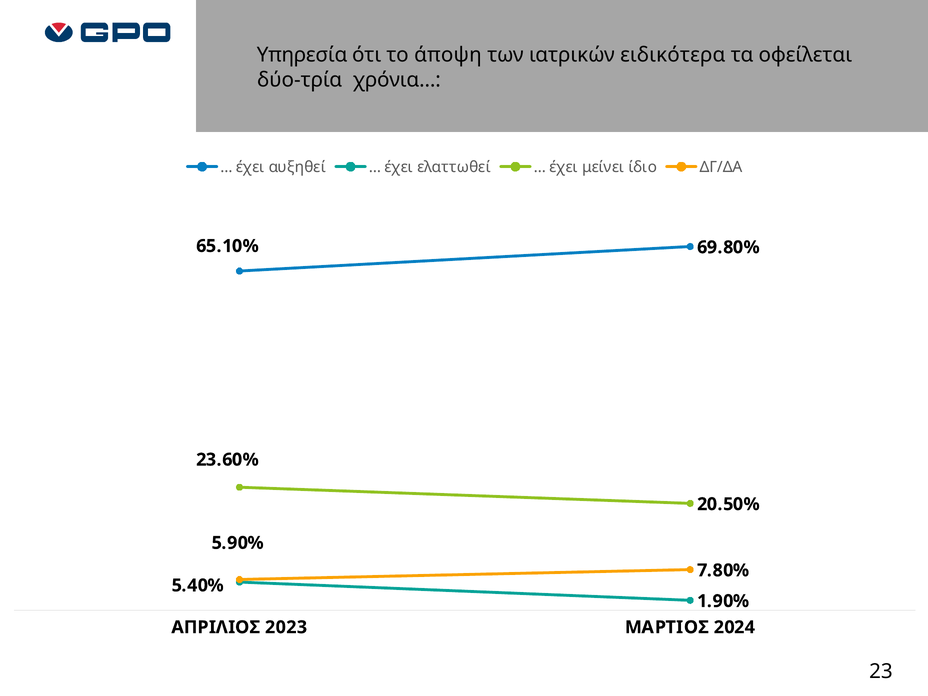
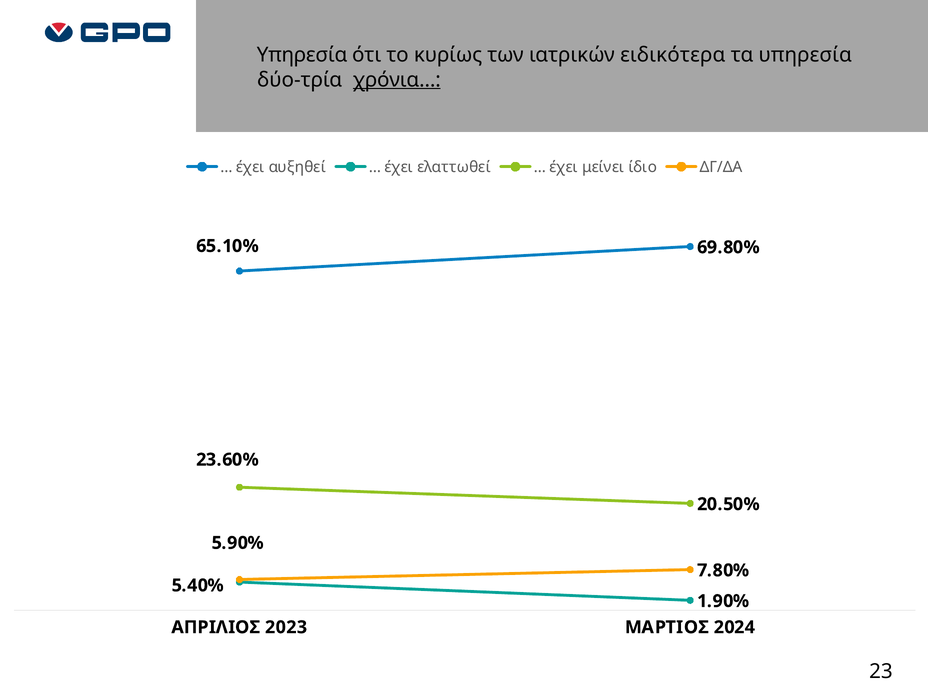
άποψη: άποψη -> κυρίως
τα οφείλεται: οφείλεται -> υπηρεσία
χρόνια… underline: none -> present
